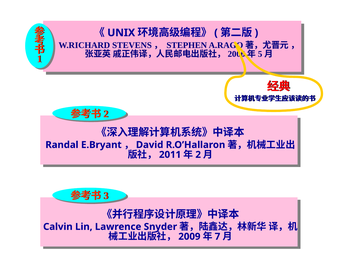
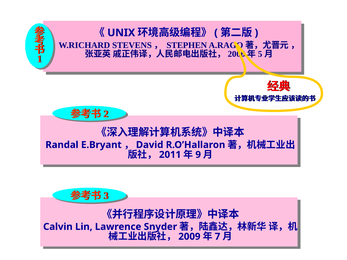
2: 2 -> 9
